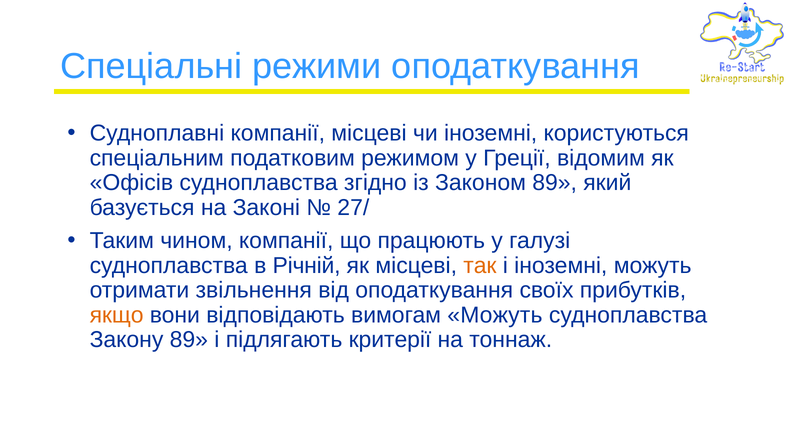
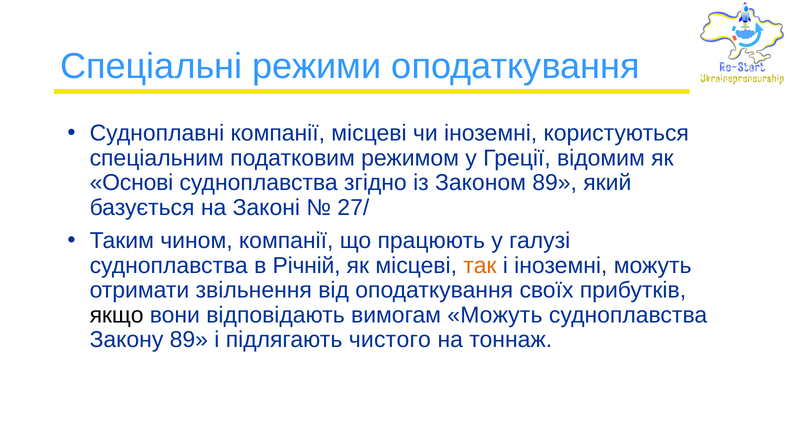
Офісів: Офісів -> Основі
якщо colour: orange -> black
критерії: критерії -> чистого
